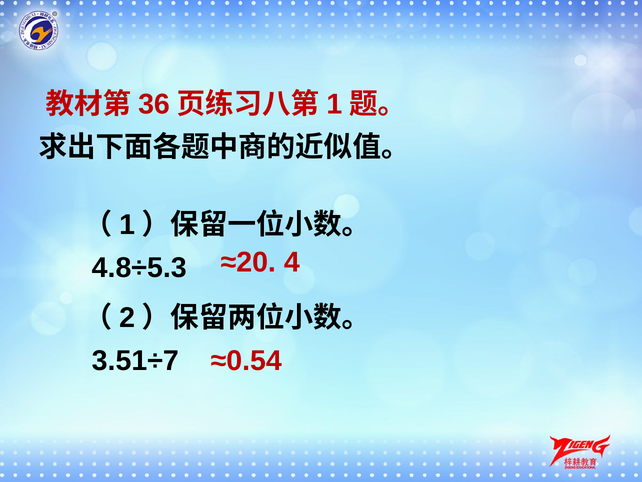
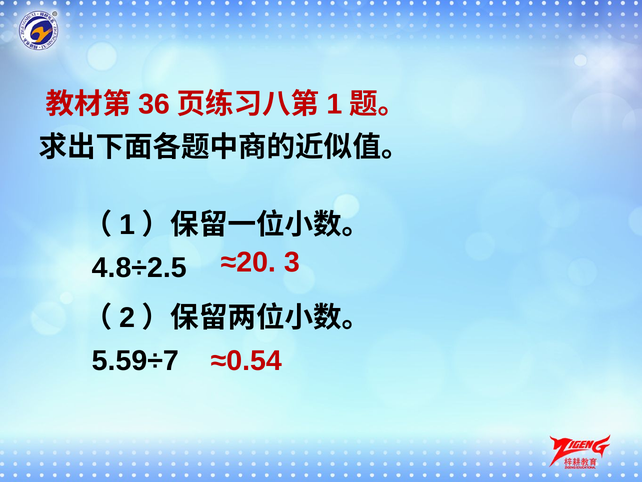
4: 4 -> 3
4.8÷5.3: 4.8÷5.3 -> 4.8÷2.5
3.51÷7: 3.51÷7 -> 5.59÷7
